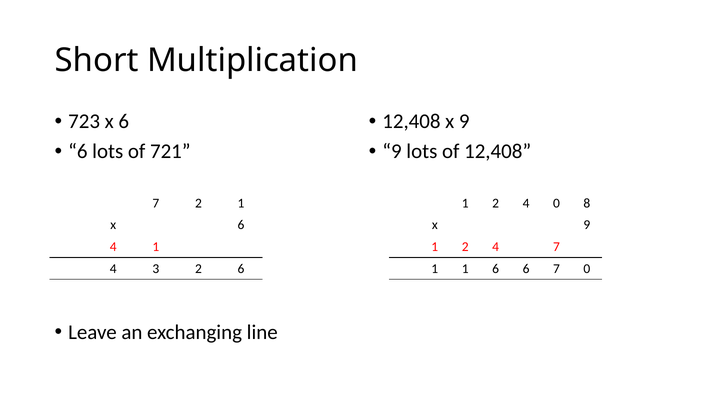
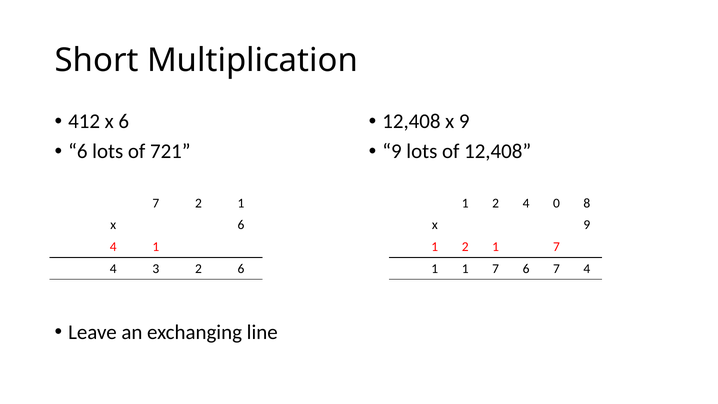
723: 723 -> 412
4 at (496, 247): 4 -> 1
1 1 6: 6 -> 7
7 0: 0 -> 4
